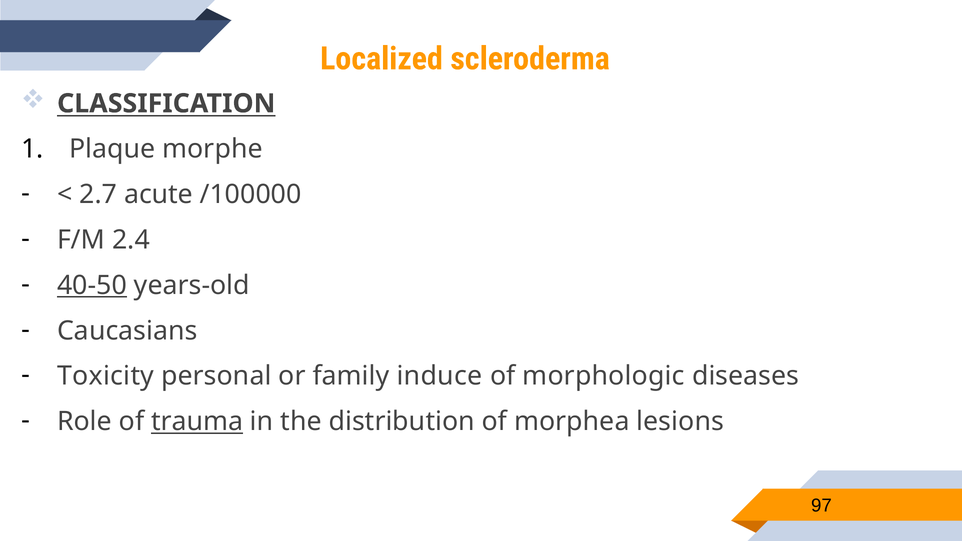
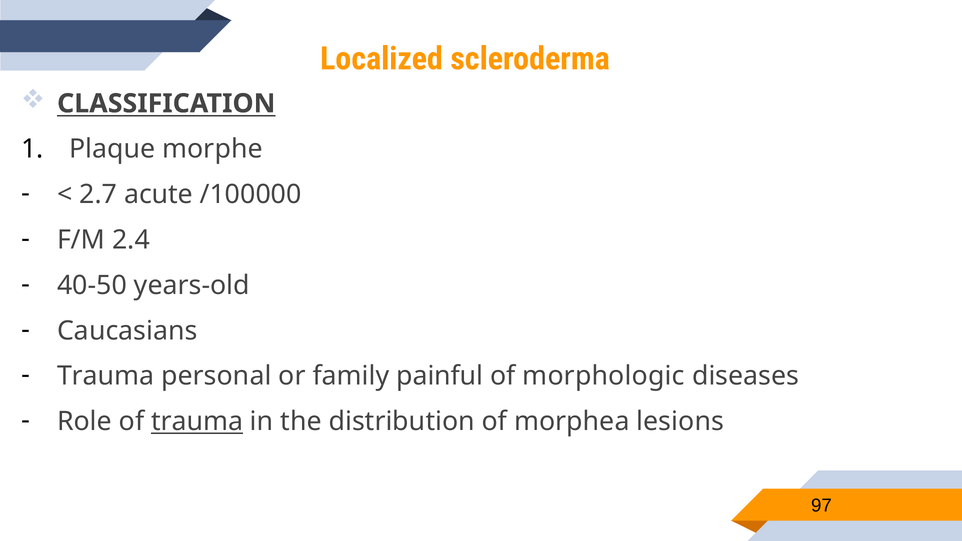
40-50 underline: present -> none
Toxicity at (106, 376): Toxicity -> Trauma
induce: induce -> painful
